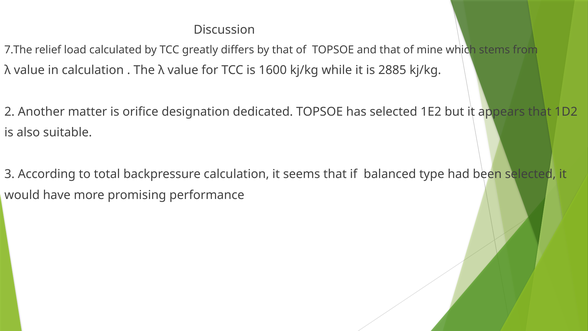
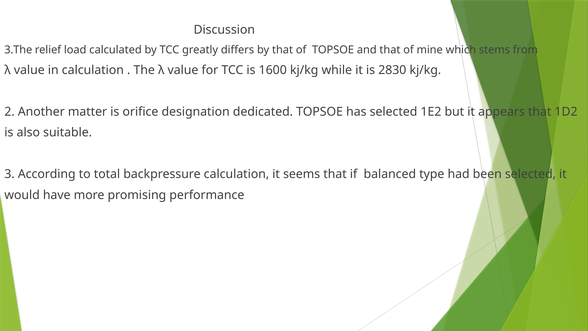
7.The: 7.The -> 3.The
2885: 2885 -> 2830
